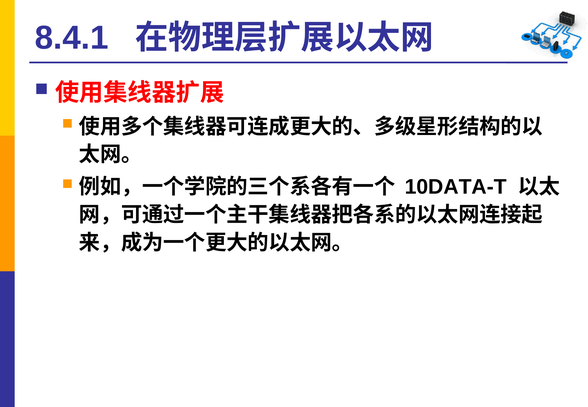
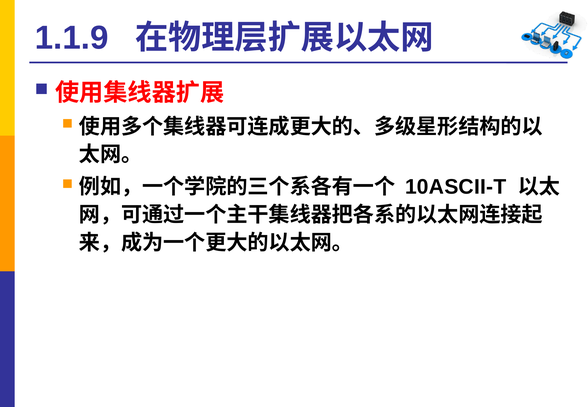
8.4.1: 8.4.1 -> 1.1.9
10DATA-T: 10DATA-T -> 10ASCII-T
